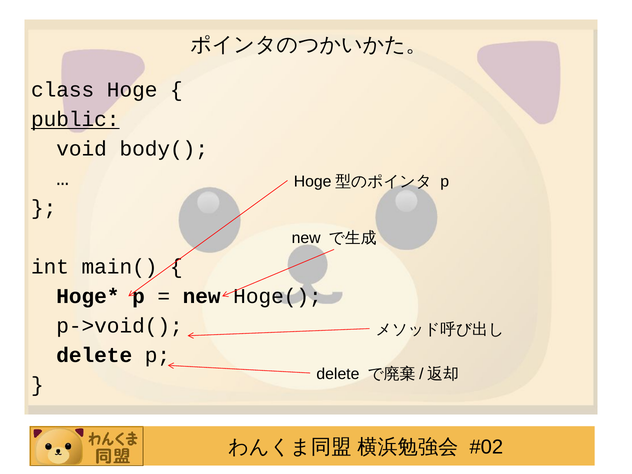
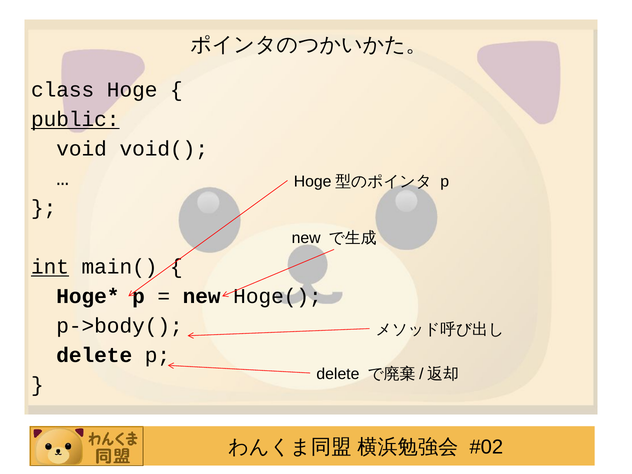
body(: body( -> void(
int underline: none -> present
p->void(: p->void( -> p->body(
